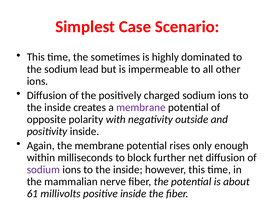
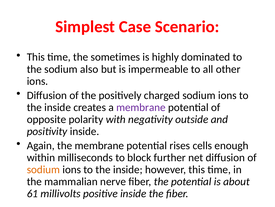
lead: lead -> also
only: only -> cells
sodium at (43, 169) colour: purple -> orange
